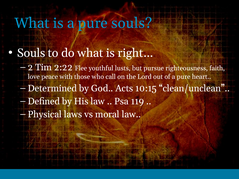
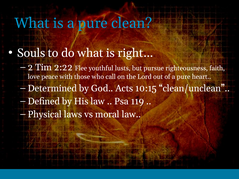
pure souls: souls -> clean
